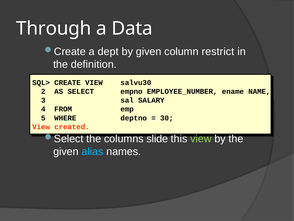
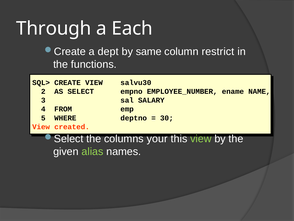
Data: Data -> Each
by given: given -> same
definition: definition -> functions
slide: slide -> your
alias colour: light blue -> light green
